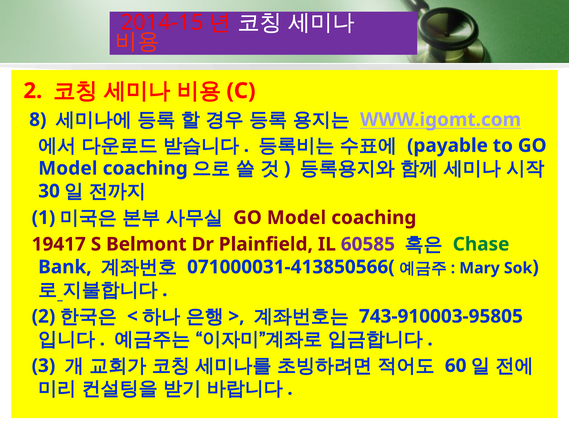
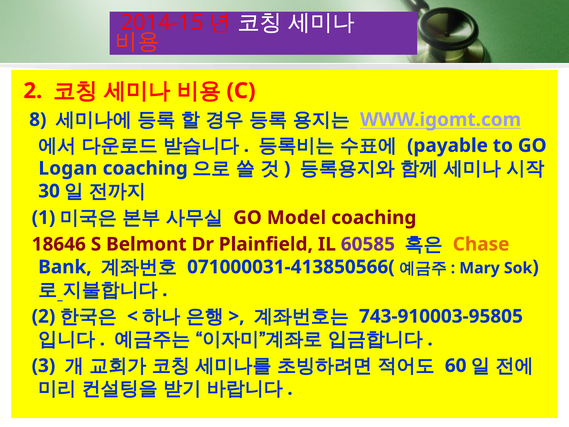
Model at (68, 168): Model -> Logan
19417: 19417 -> 18646
Chase colour: green -> orange
